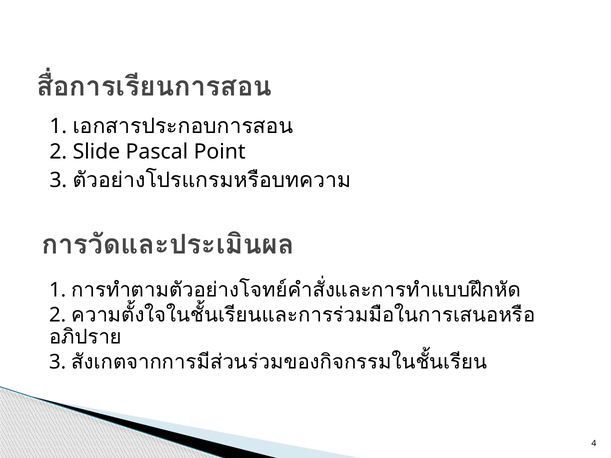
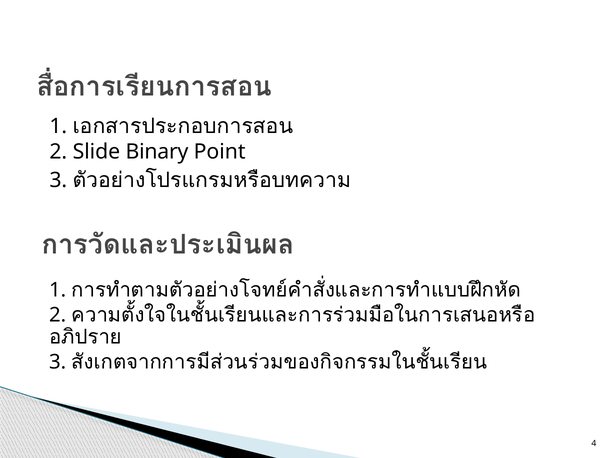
Pascal: Pascal -> Binary
